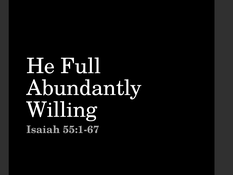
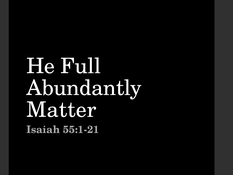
Willing: Willing -> Matter
55:1-67: 55:1-67 -> 55:1-21
